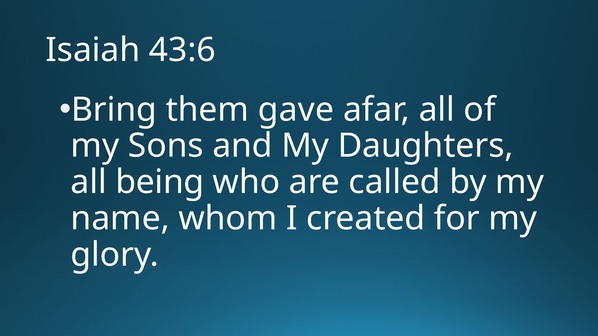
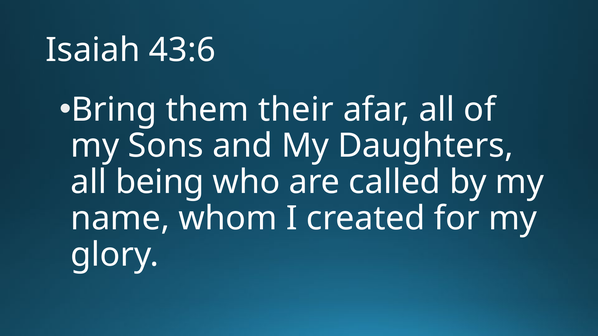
gave: gave -> their
